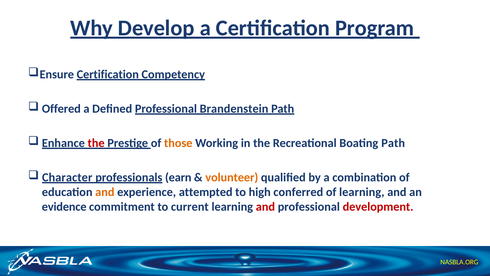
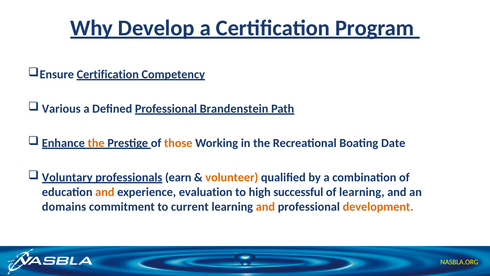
Offered: Offered -> Various
the at (96, 143) colour: red -> orange
Boating Path: Path -> Date
Character: Character -> Voluntary
attempted: attempted -> evaluation
conferred: conferred -> successful
evidence: evidence -> domains
and at (265, 207) colour: red -> orange
development colour: red -> orange
